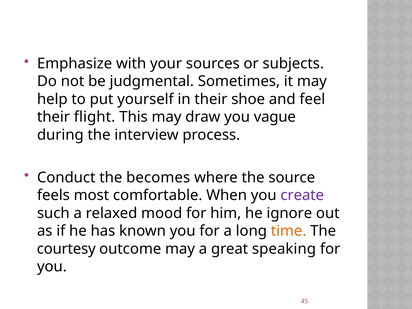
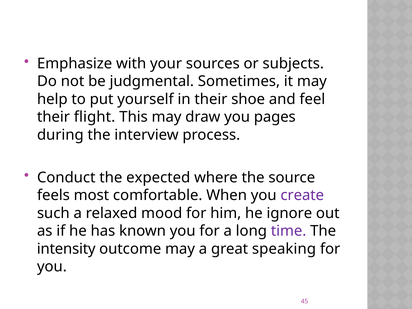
vague: vague -> pages
becomes: becomes -> expected
time colour: orange -> purple
courtesy: courtesy -> intensity
